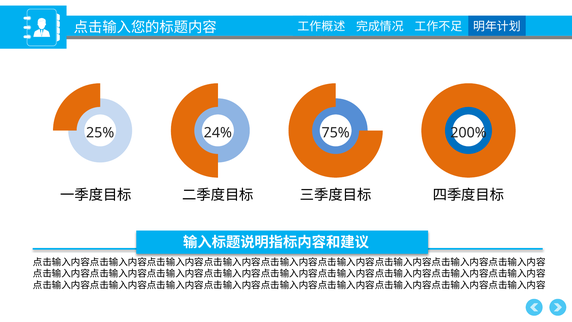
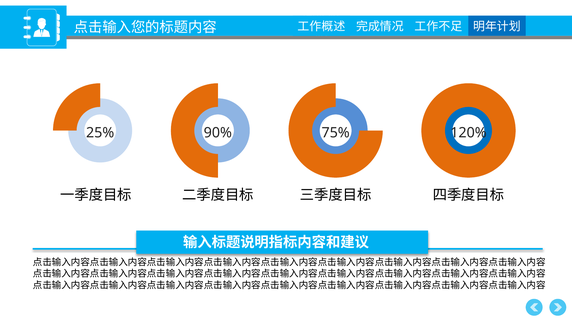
24%: 24% -> 90%
200%: 200% -> 120%
